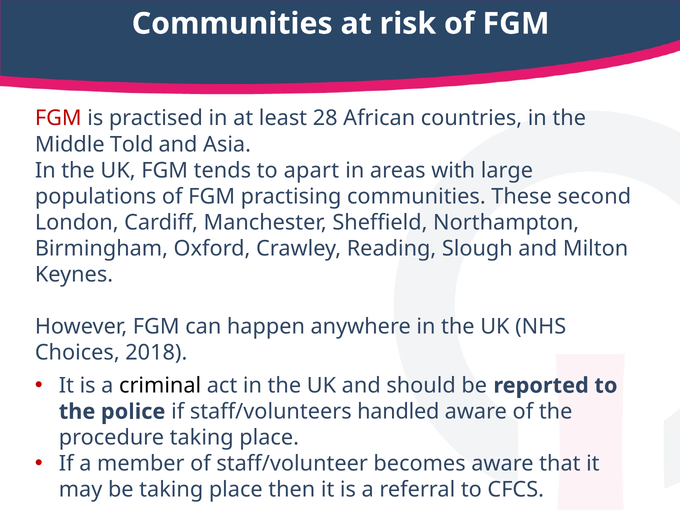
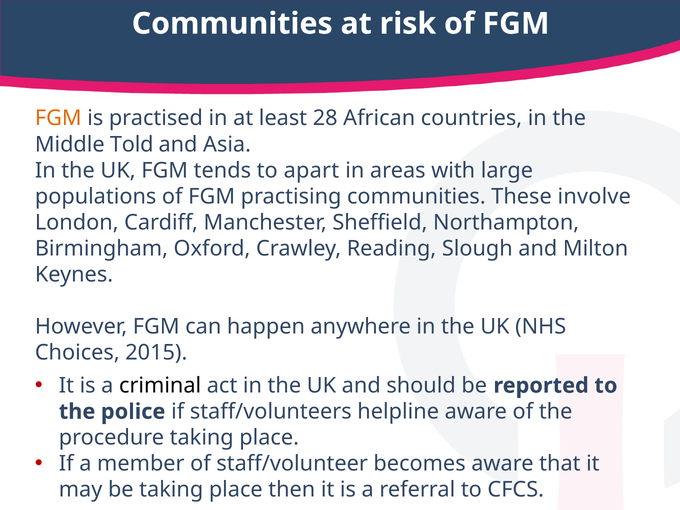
FGM at (58, 118) colour: red -> orange
second: second -> involve
2018: 2018 -> 2015
handled: handled -> helpline
